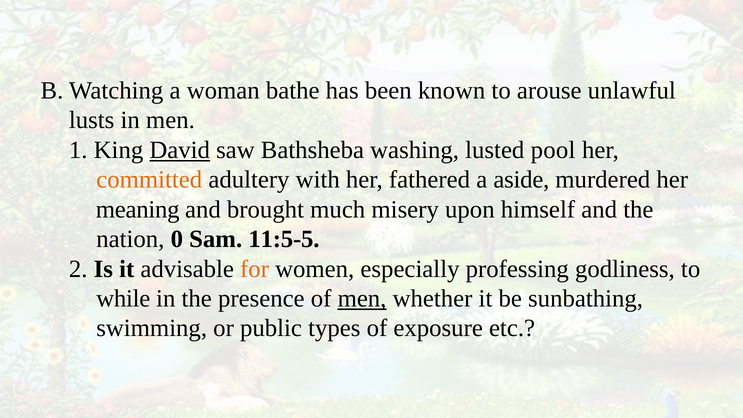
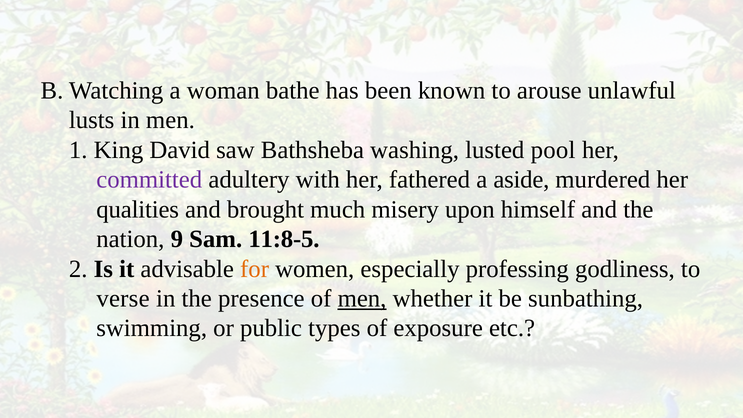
David underline: present -> none
committed colour: orange -> purple
meaning: meaning -> qualities
0: 0 -> 9
11:5-5: 11:5-5 -> 11:8-5
while: while -> verse
